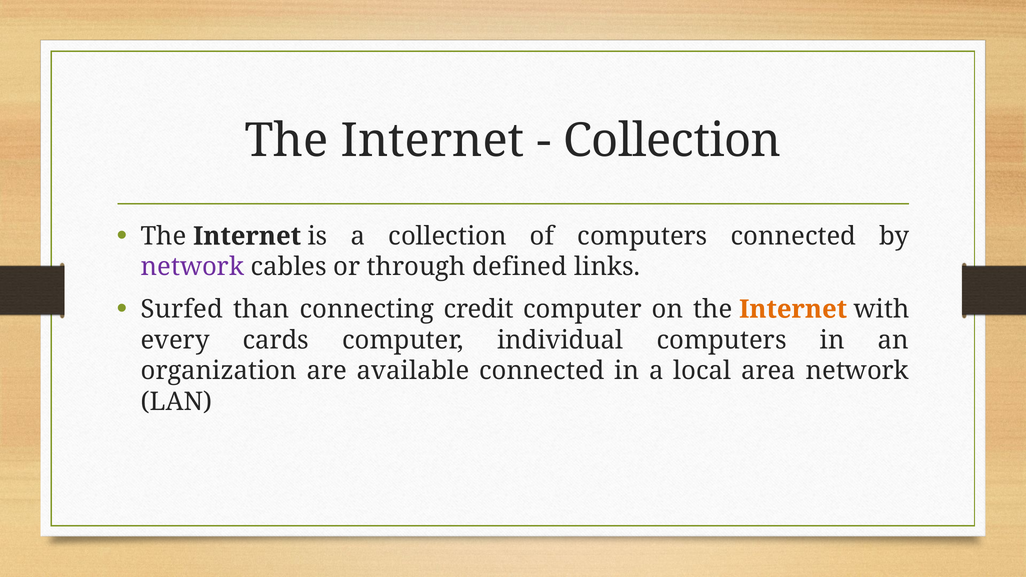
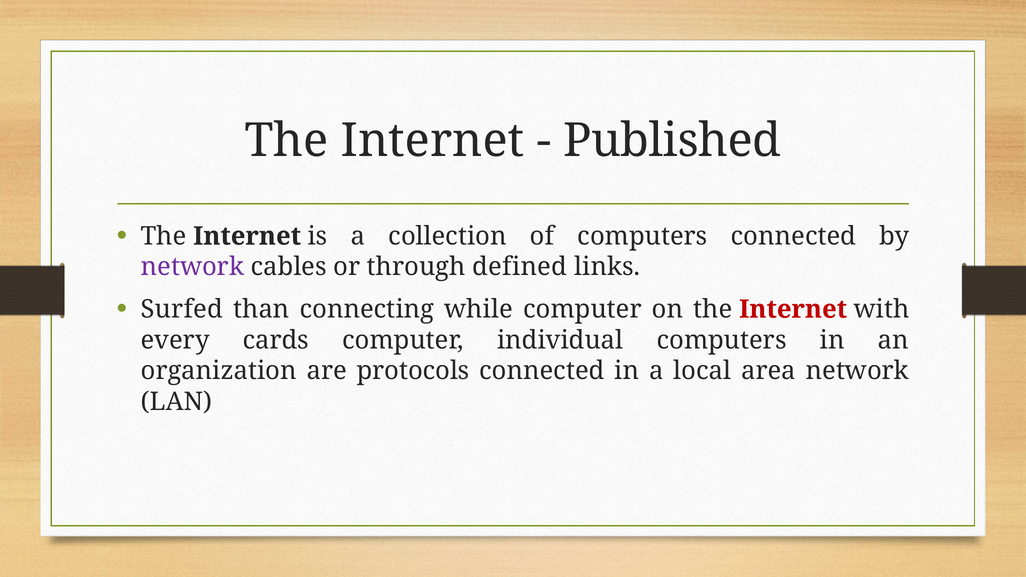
Collection at (672, 141): Collection -> Published
credit: credit -> while
Internet at (793, 309) colour: orange -> red
available: available -> protocols
